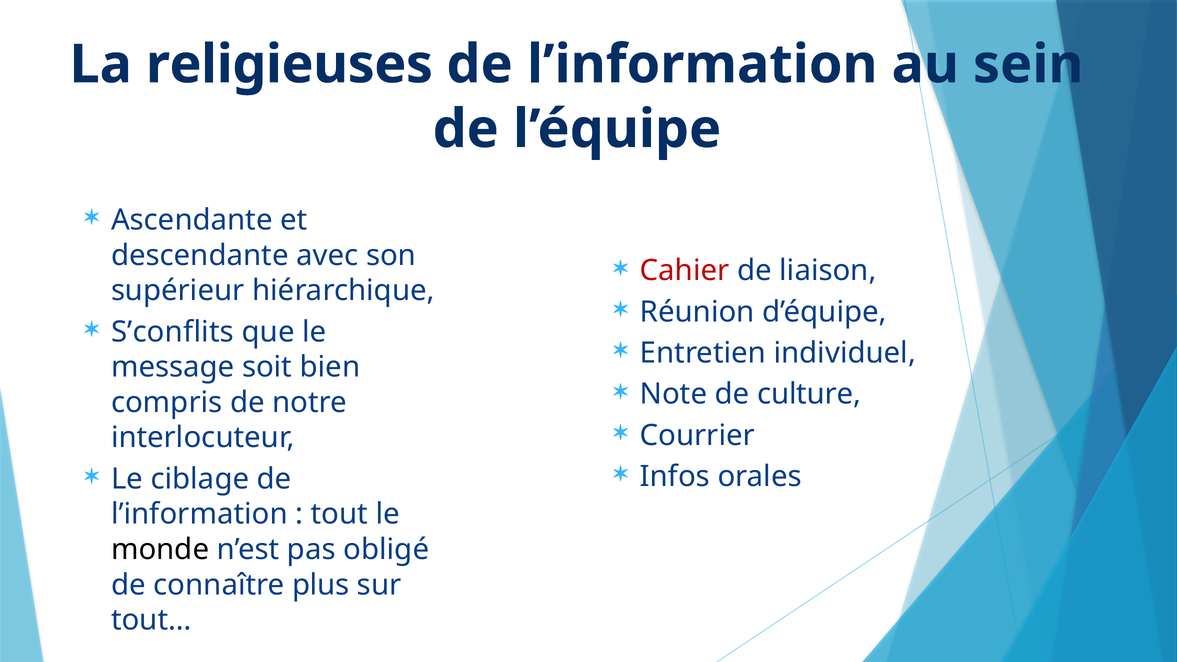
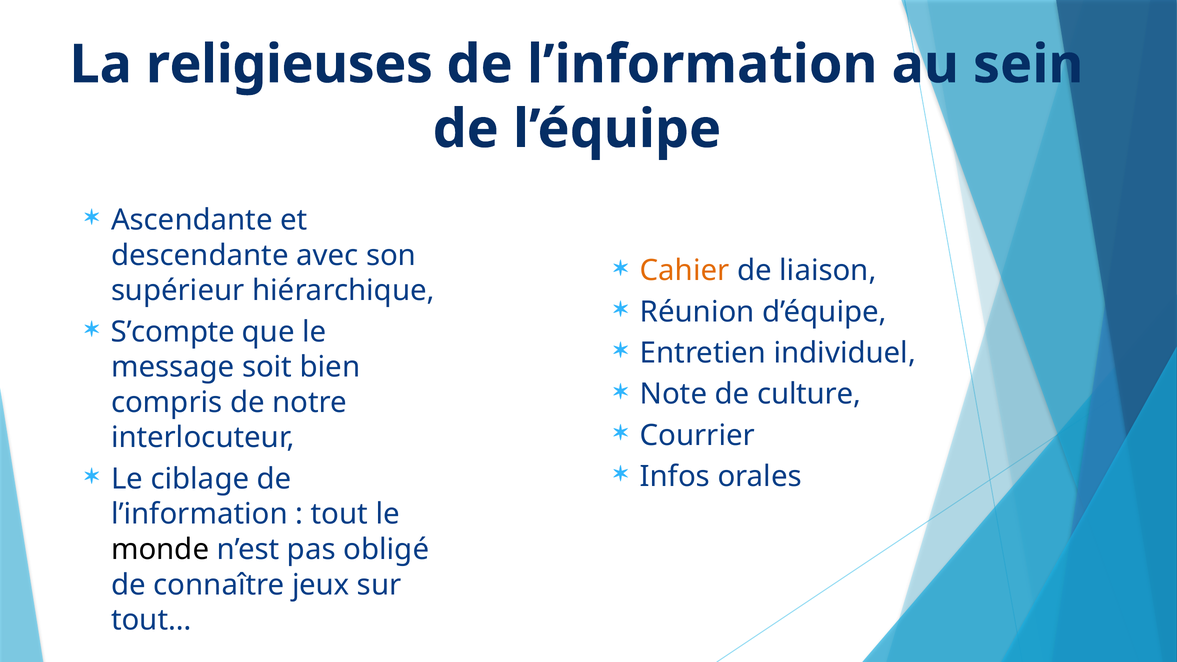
Cahier colour: red -> orange
S’conflits: S’conflits -> S’compte
plus: plus -> jeux
